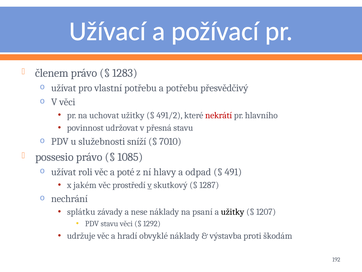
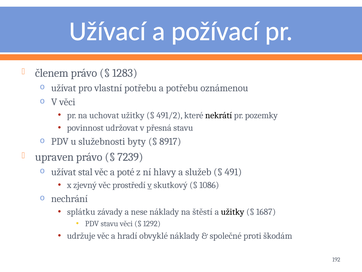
přesvědčivý: přesvědčivý -> oznámenou
nekrátí colour: red -> black
hlavního: hlavního -> pozemky
sníží: sníží -> byty
7010: 7010 -> 8917
possesio: possesio -> upraven
1085: 1085 -> 7239
roli: roli -> stal
odpad: odpad -> služeb
jakém: jakém -> zjevný
1287: 1287 -> 1086
psaní: psaní -> štěstí
1207: 1207 -> 1687
výstavba: výstavba -> společné
